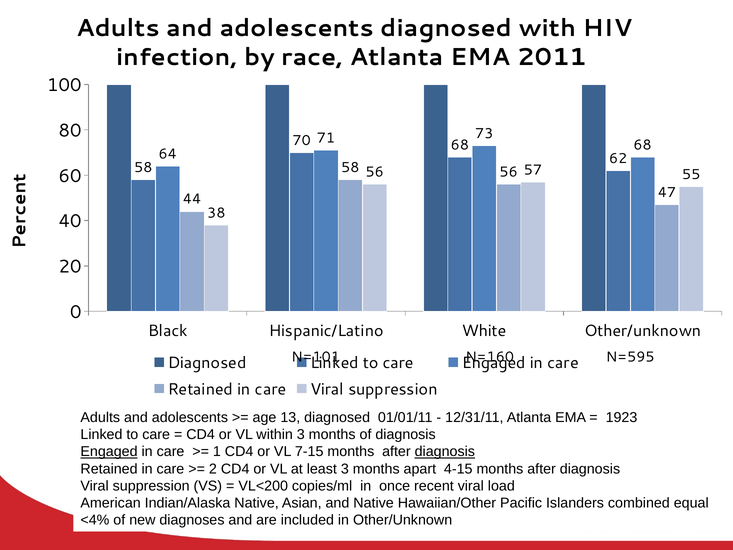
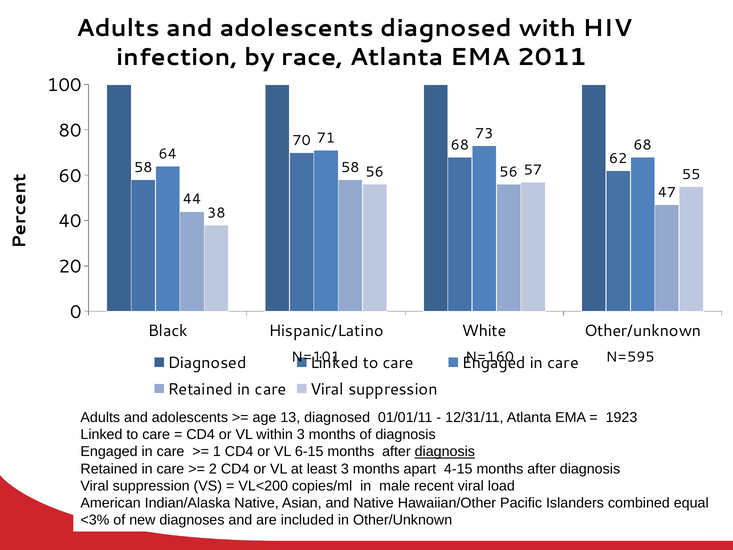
Engaged at (109, 452) underline: present -> none
7-15: 7-15 -> 6-15
once: once -> male
<4%: <4% -> <3%
